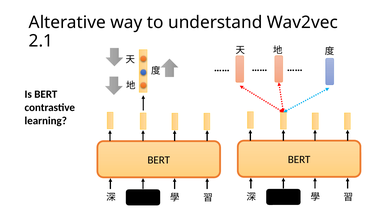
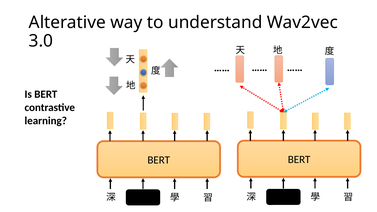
2.1: 2.1 -> 3.0
